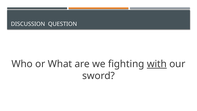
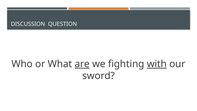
are underline: none -> present
